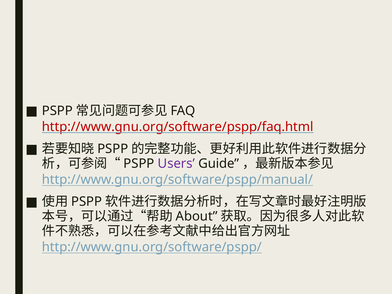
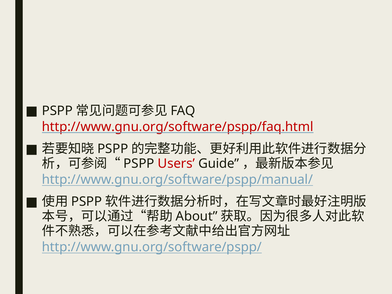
Users colour: purple -> red
